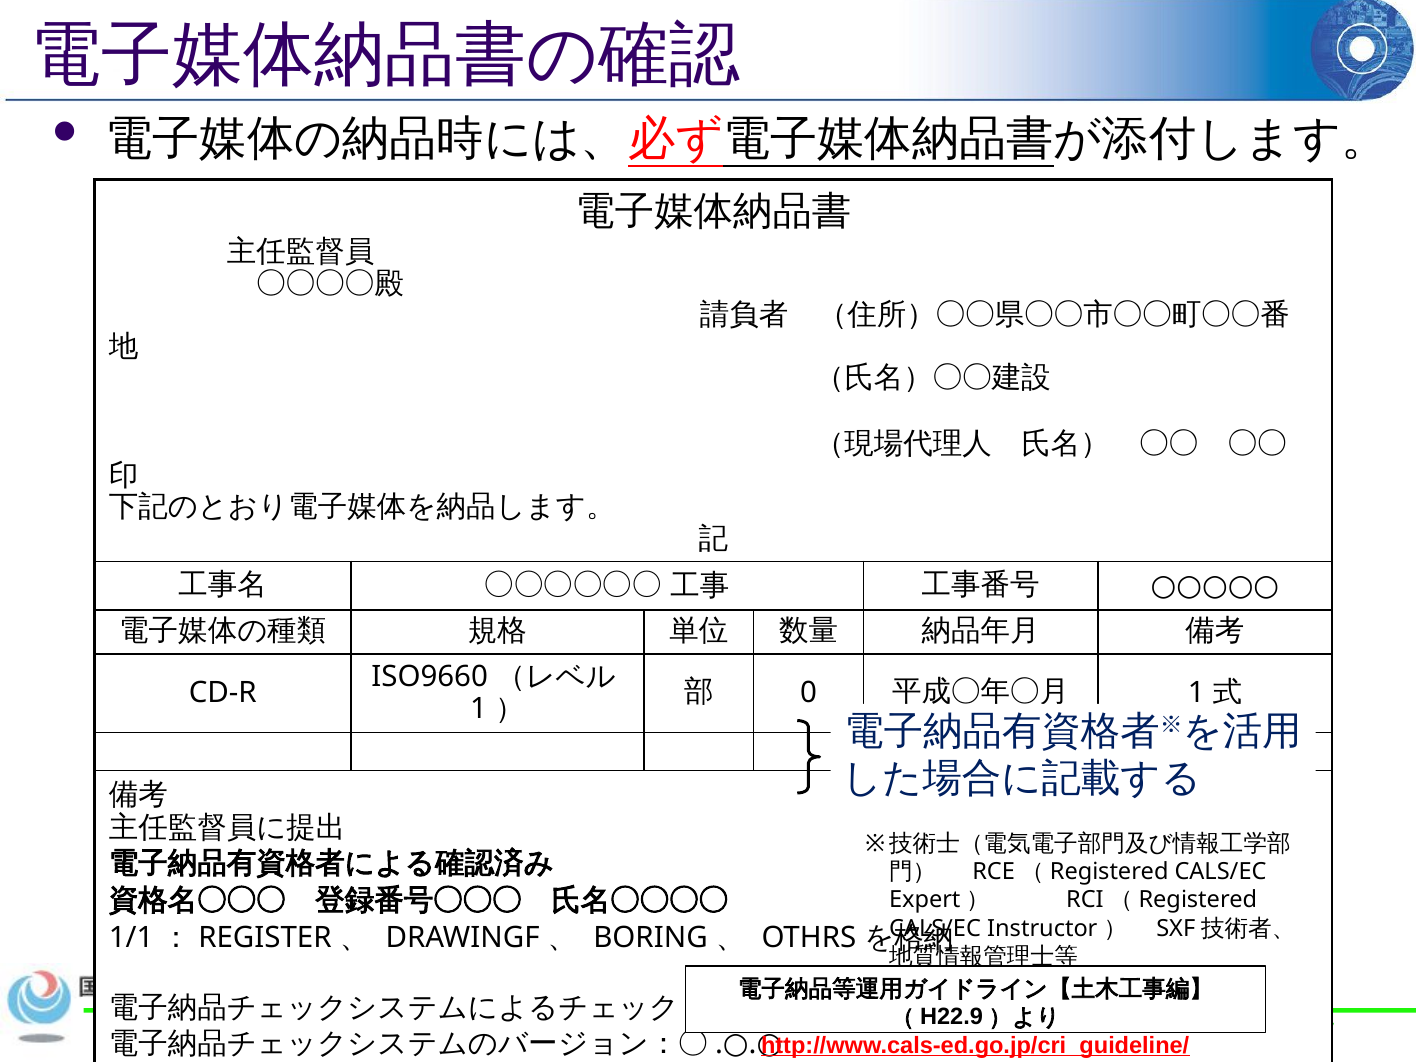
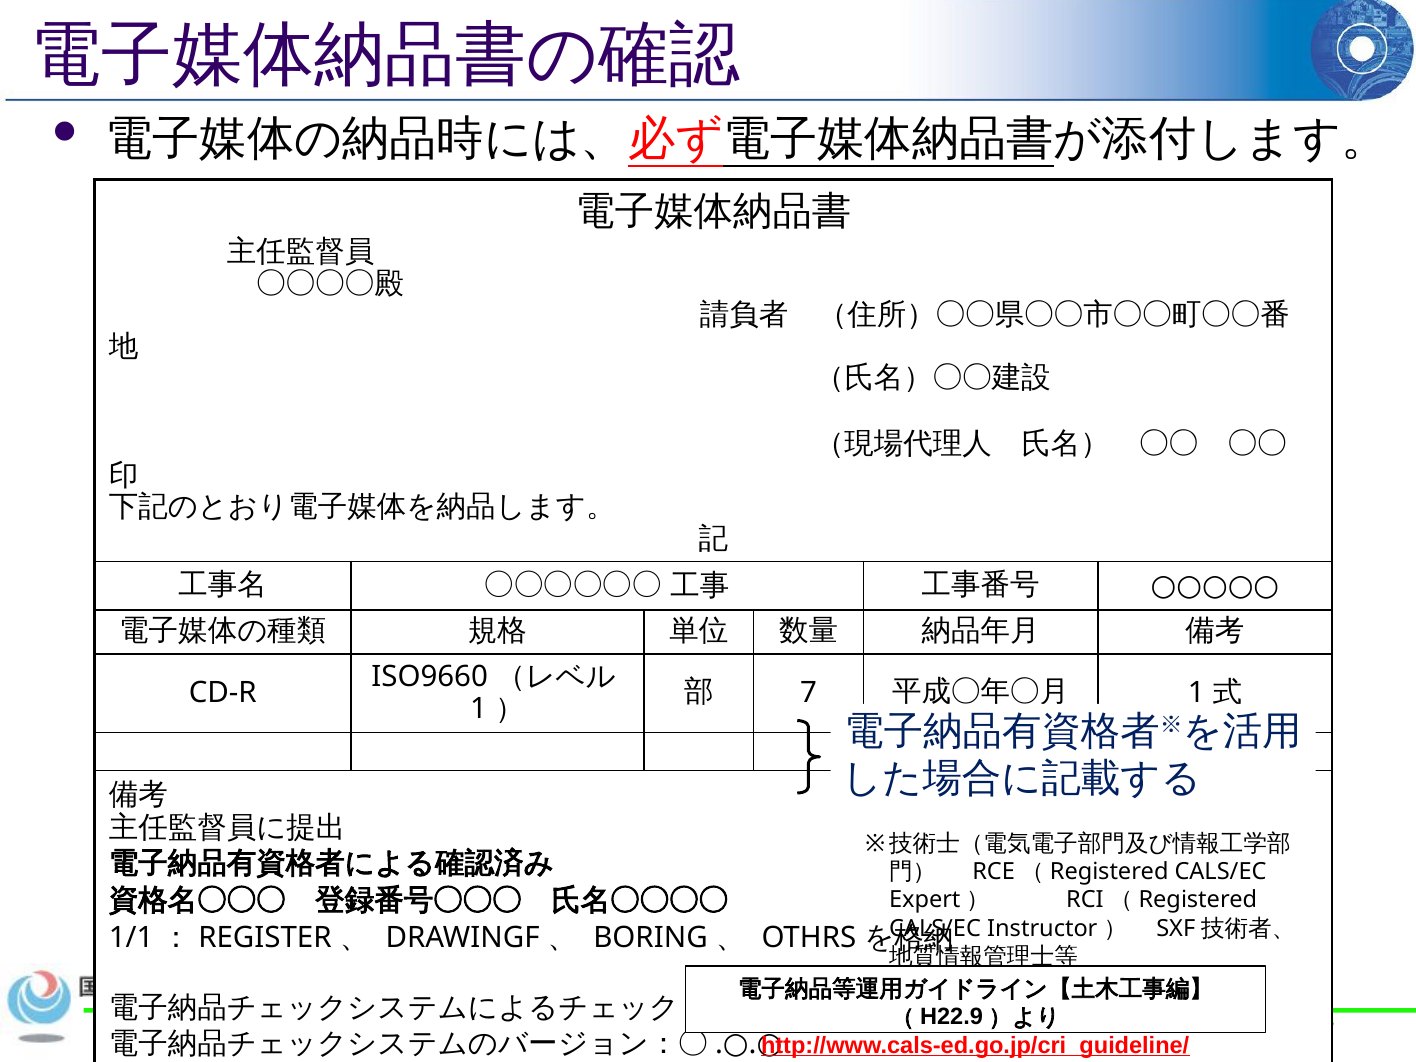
0: 0 -> 7
